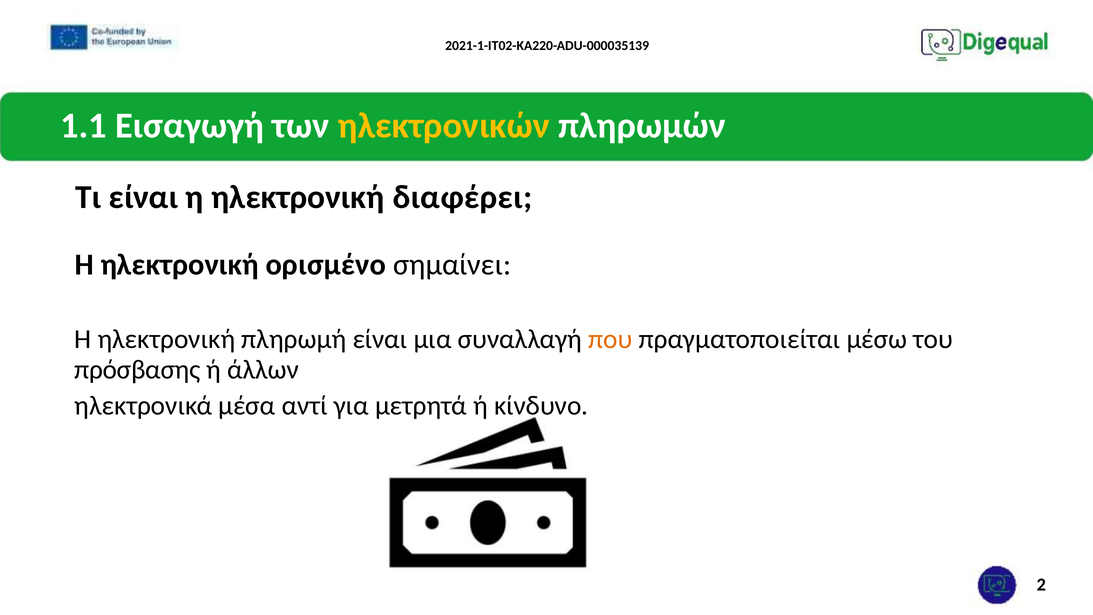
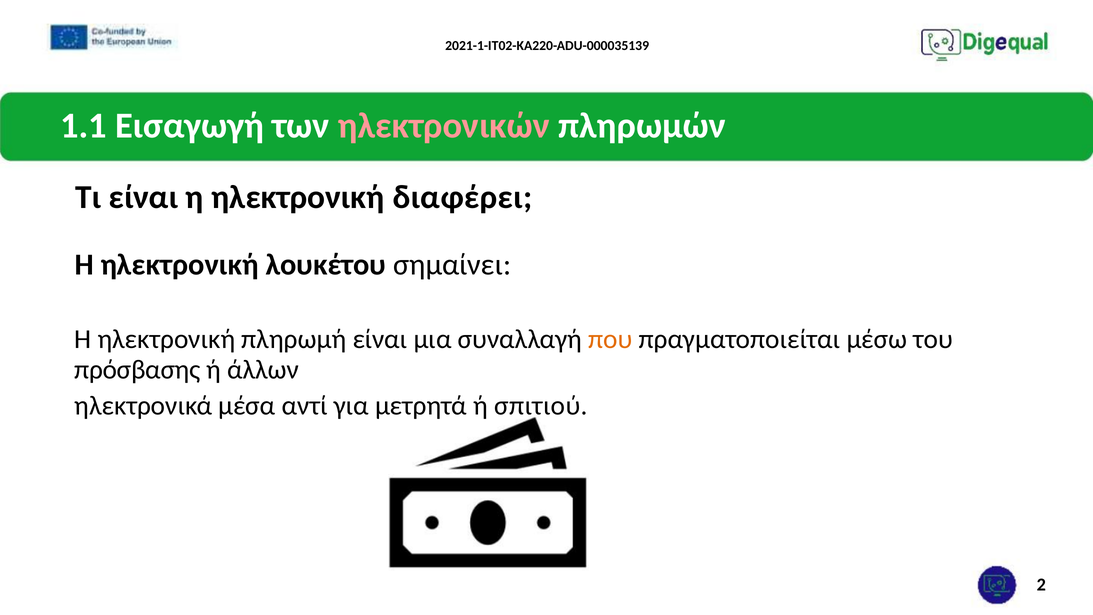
ηλεκτρονικών colour: yellow -> pink
ορισμένο: ορισμένο -> λουκέτου
κίνδυνο: κίνδυνο -> σπιτιού
